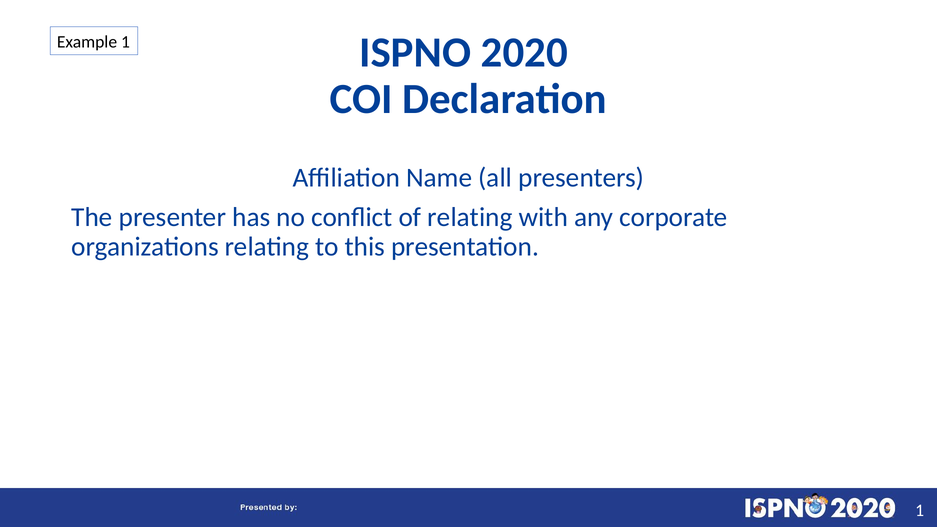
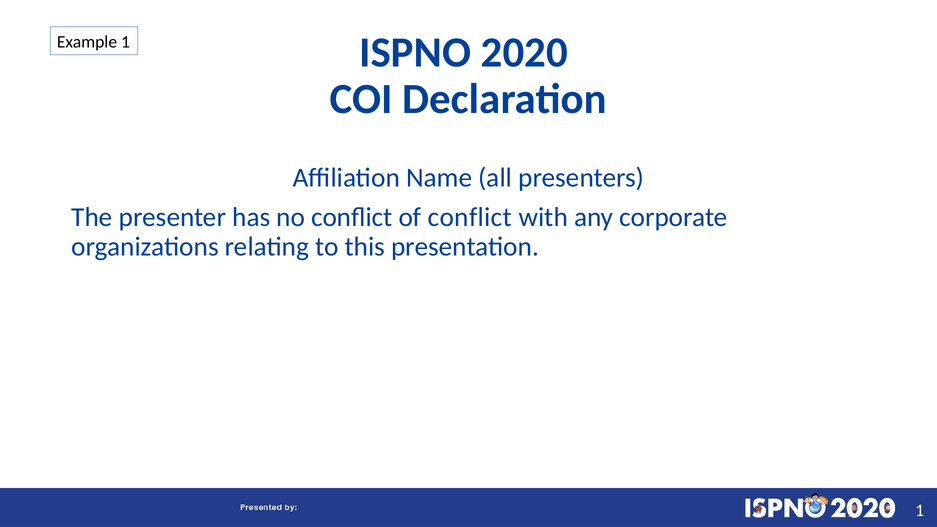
of relating: relating -> conflict
